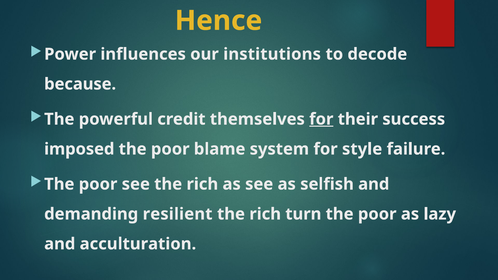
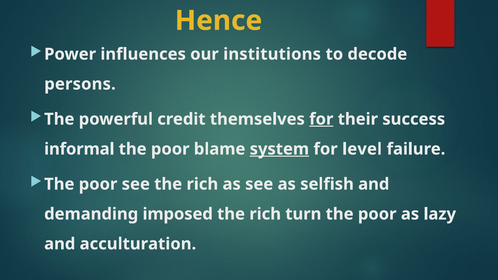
because: because -> persons
imposed: imposed -> informal
system underline: none -> present
style: style -> level
resilient: resilient -> imposed
